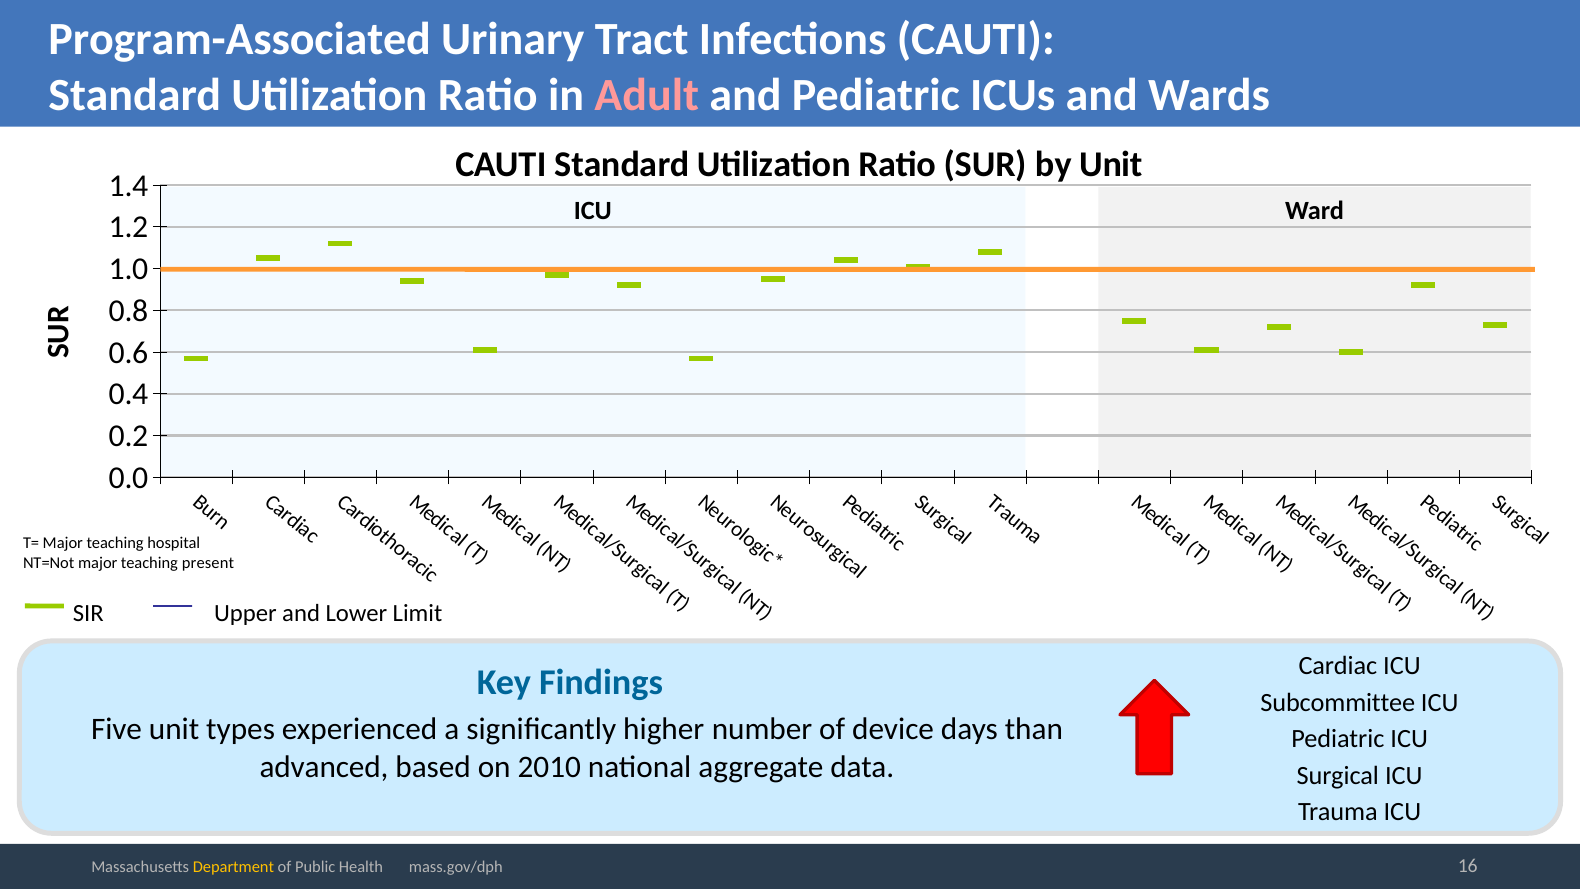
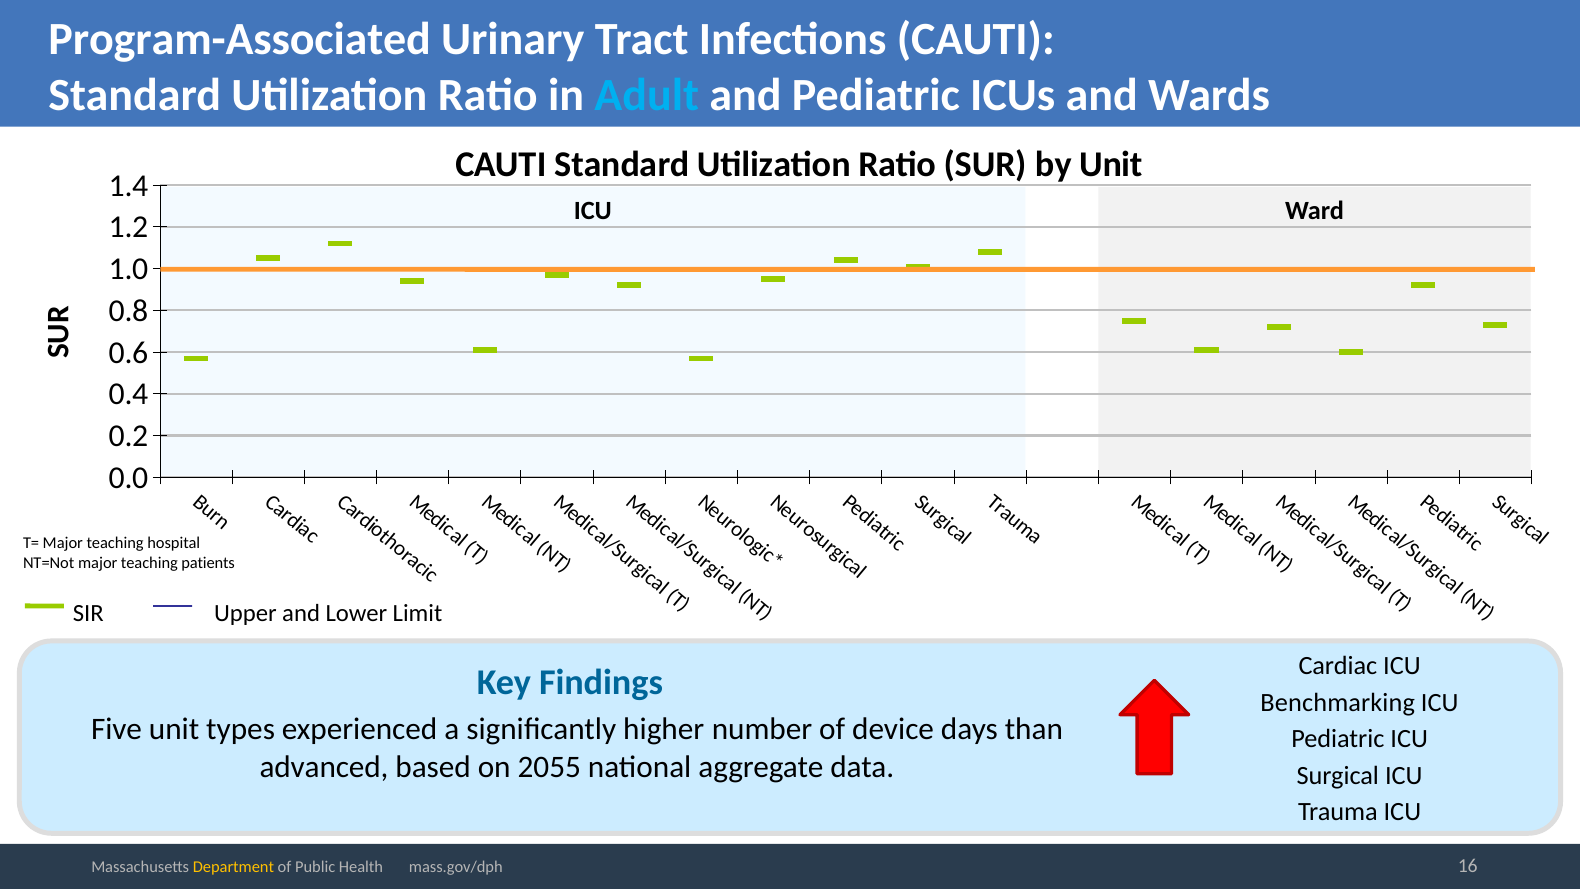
Adult colour: pink -> light blue
present: present -> patients
Subcommittee: Subcommittee -> Benchmarking
2010: 2010 -> 2055
